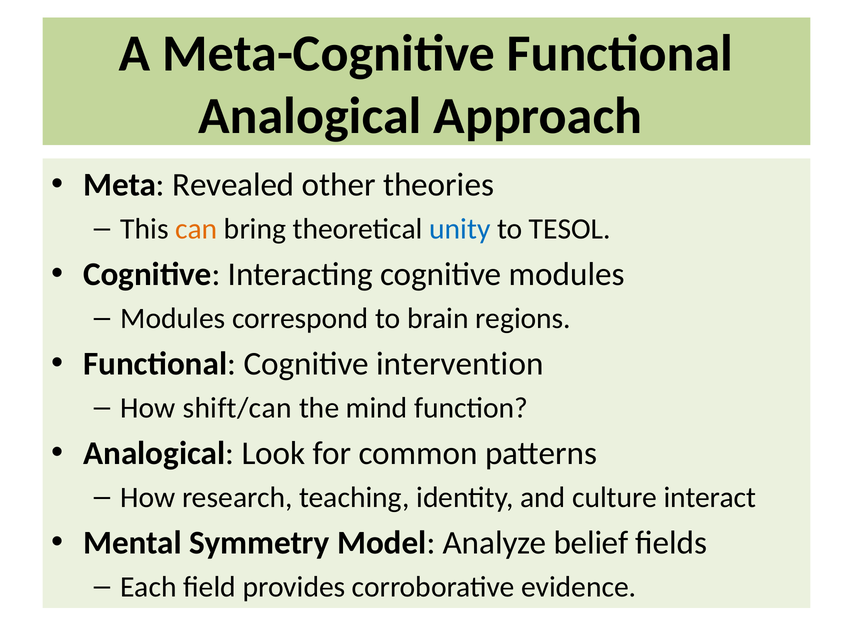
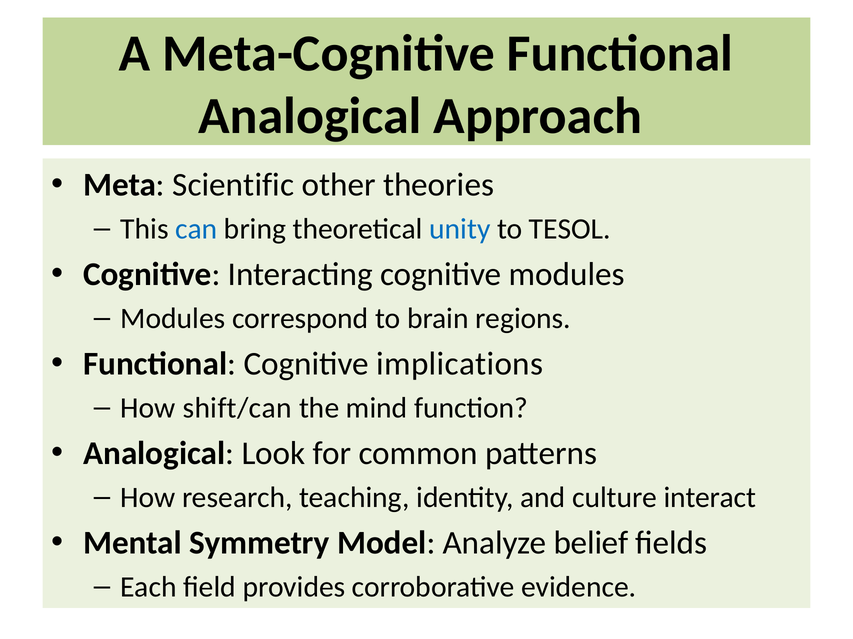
Revealed: Revealed -> Scientific
can colour: orange -> blue
intervention: intervention -> implications
